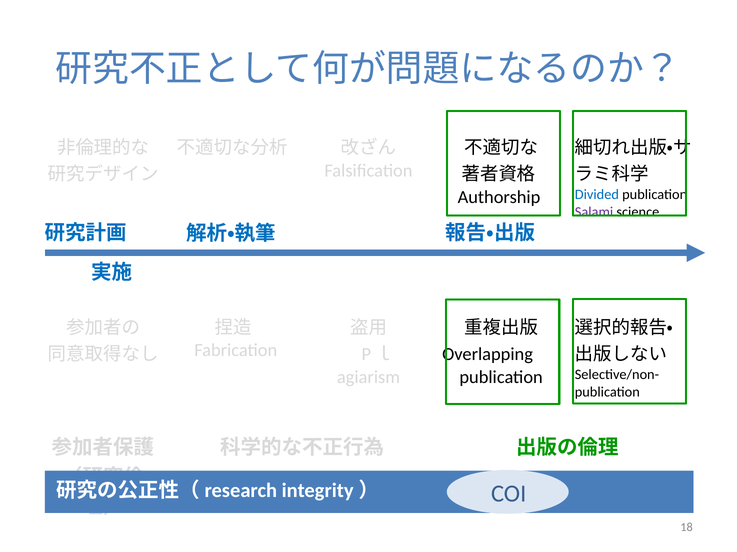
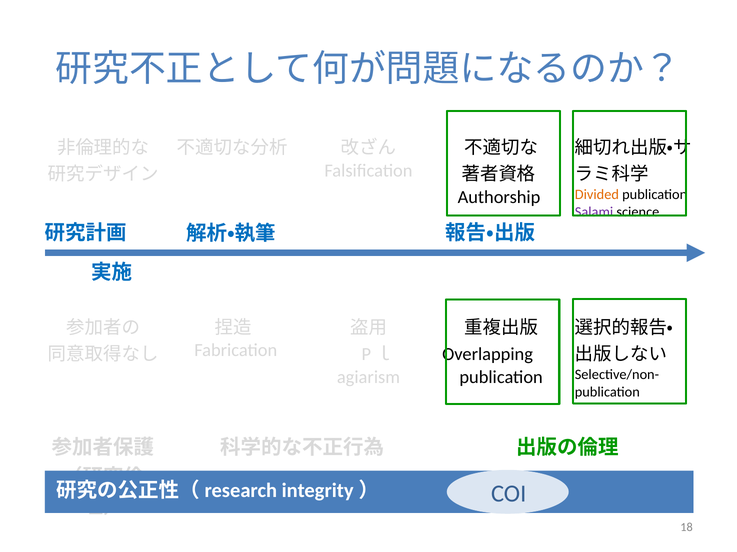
Divided colour: blue -> orange
